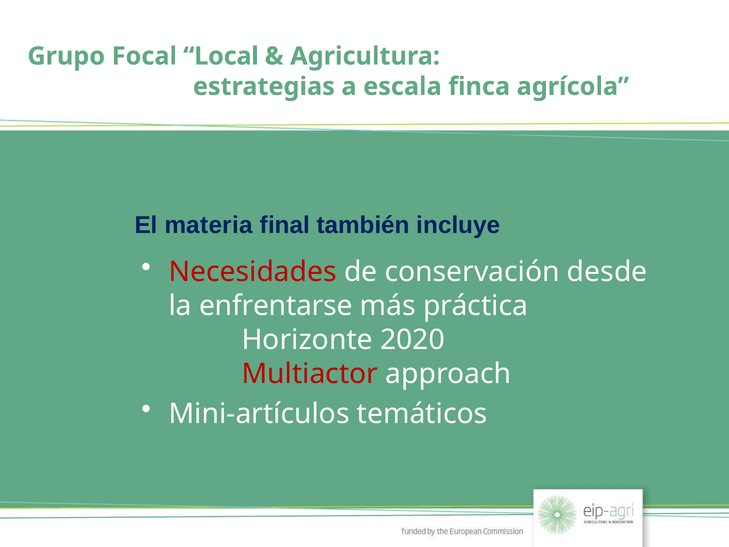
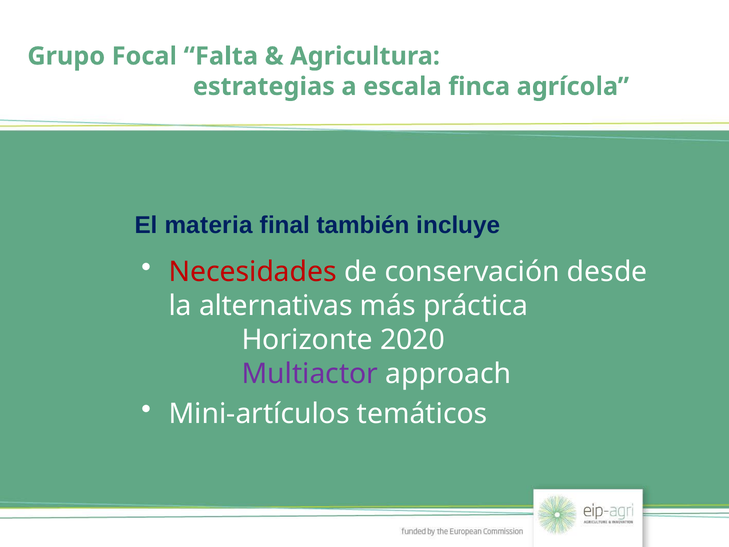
Local: Local -> Falta
enfrentarse: enfrentarse -> alternativas
Multiactor colour: red -> purple
